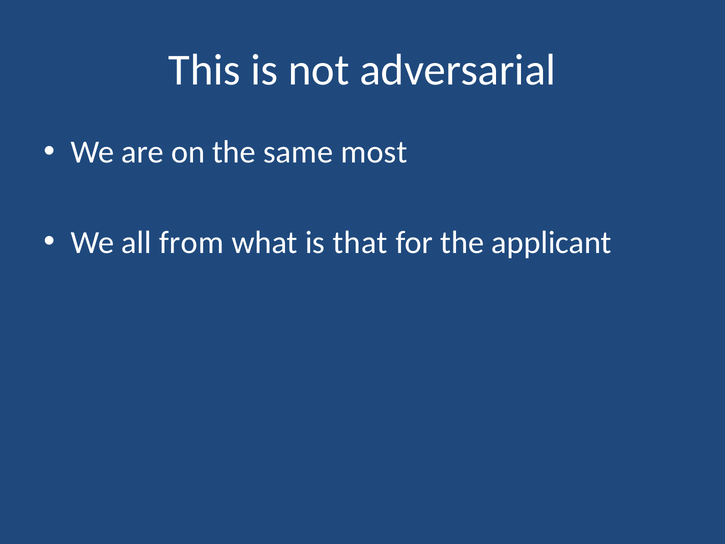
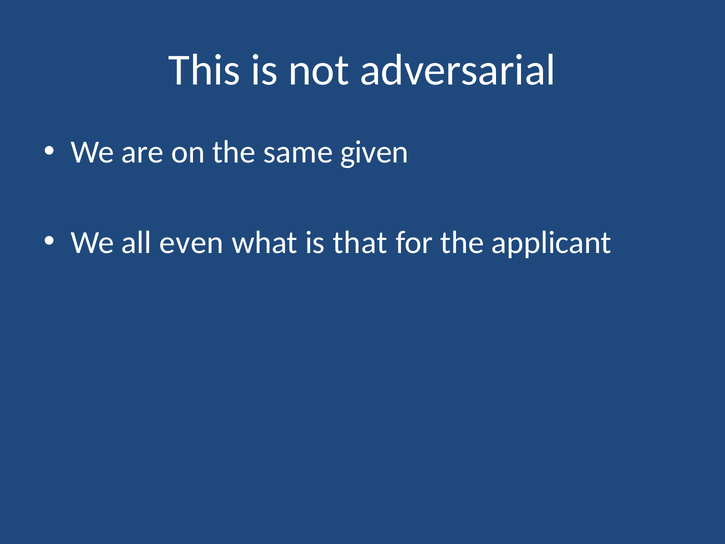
most: most -> given
from: from -> even
